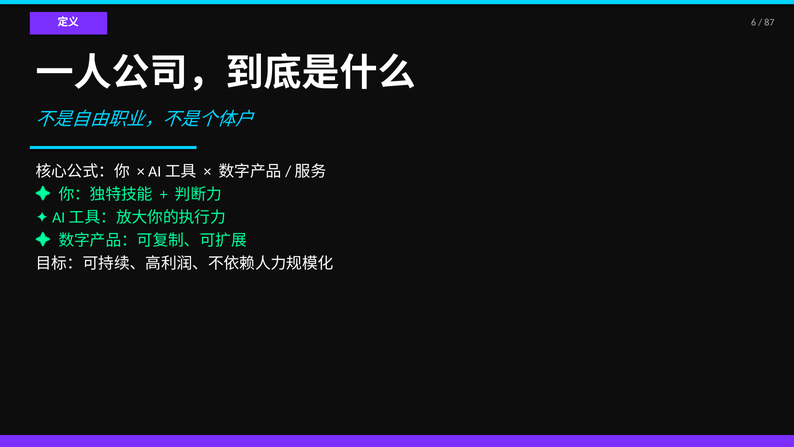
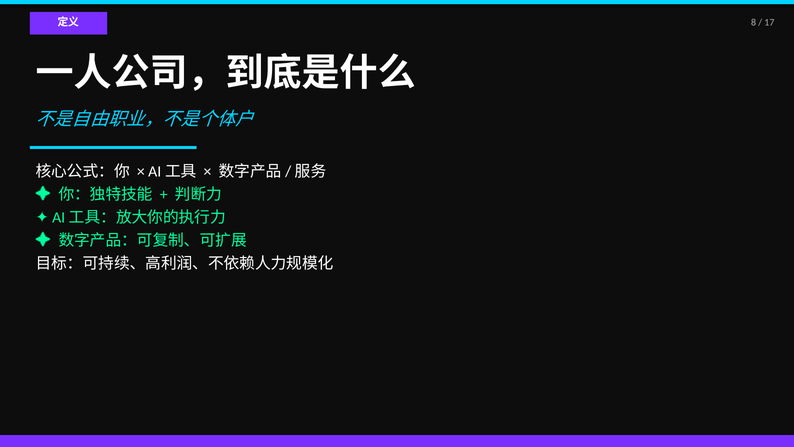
6: 6 -> 8
87: 87 -> 17
